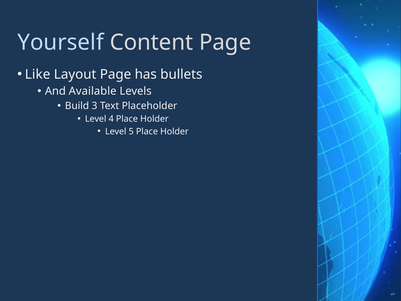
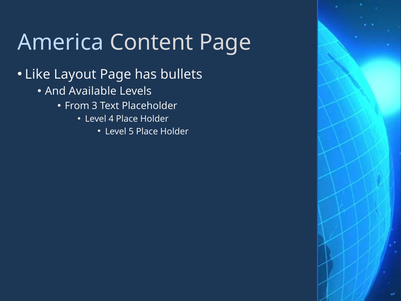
Yourself: Yourself -> America
Build: Build -> From
